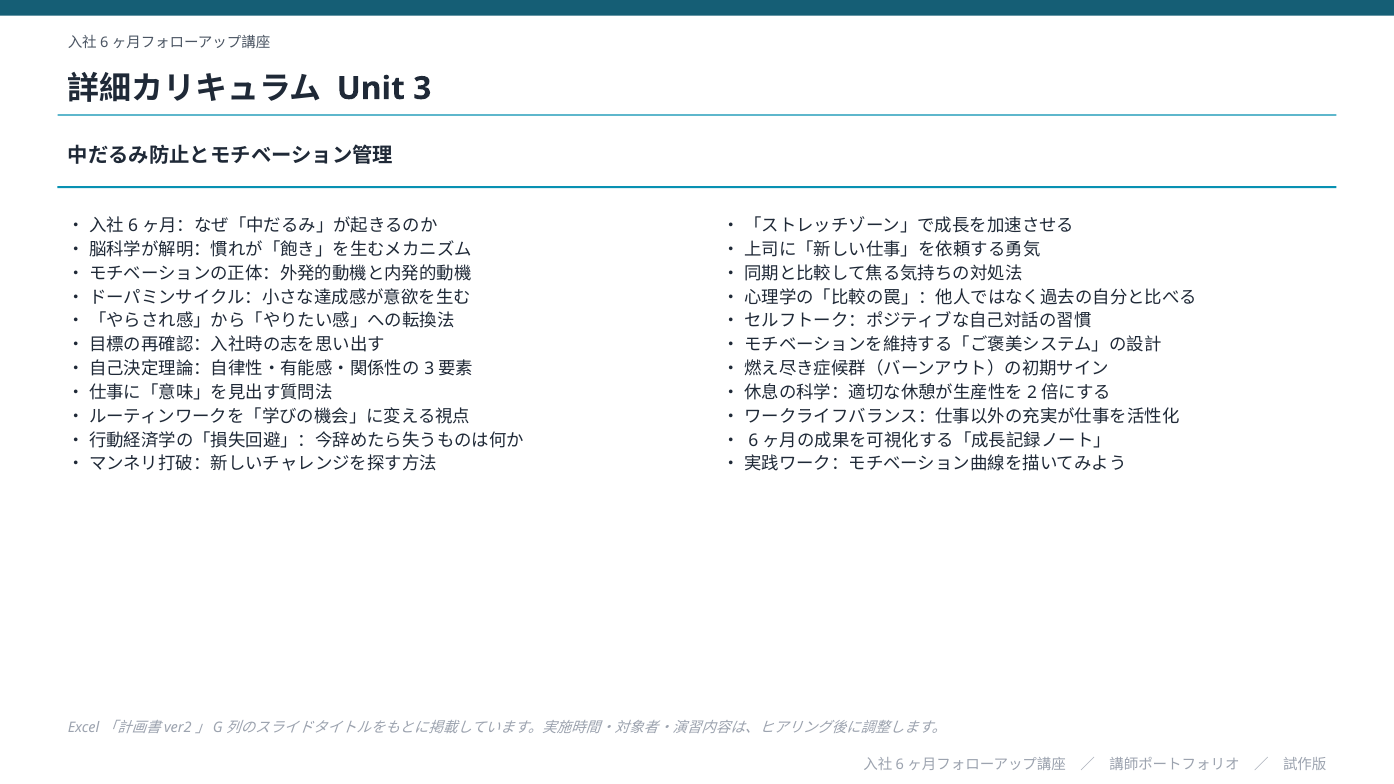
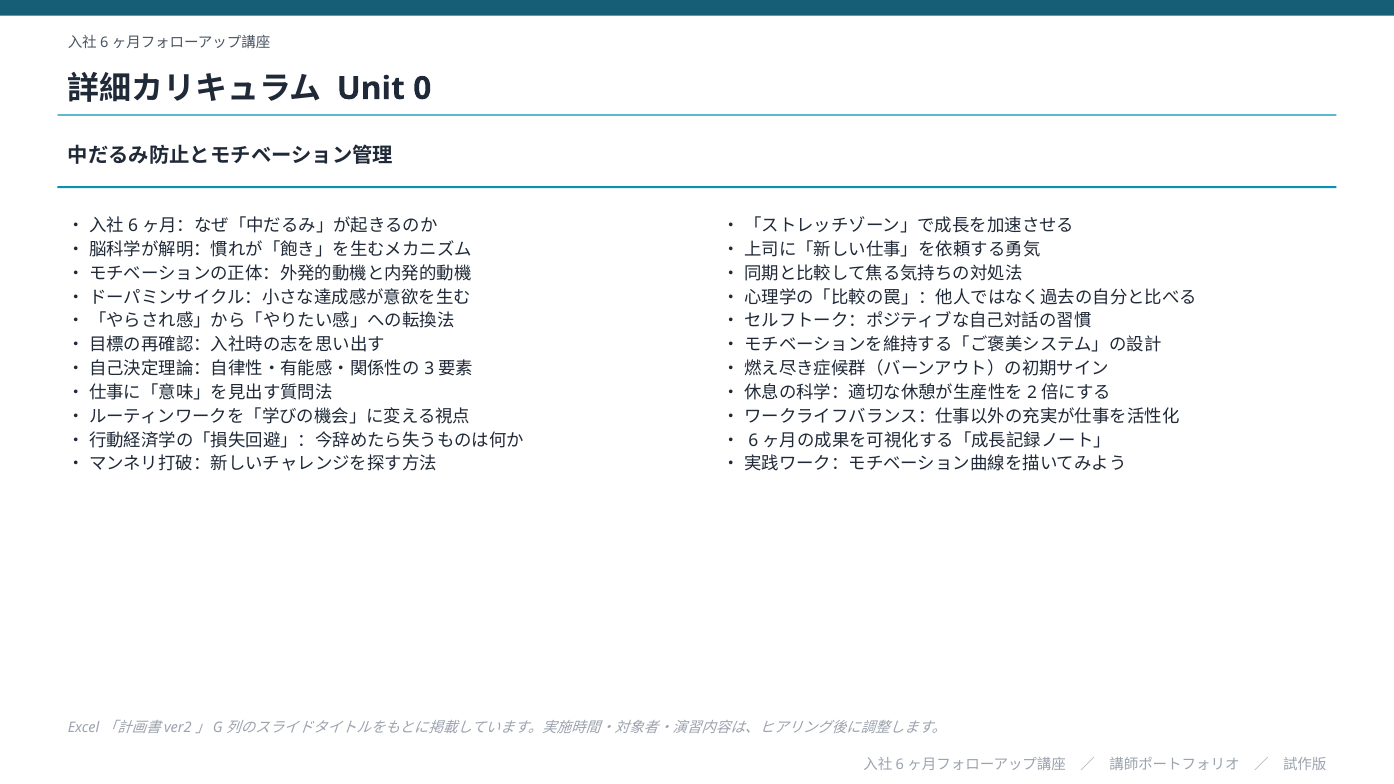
3: 3 -> 0
